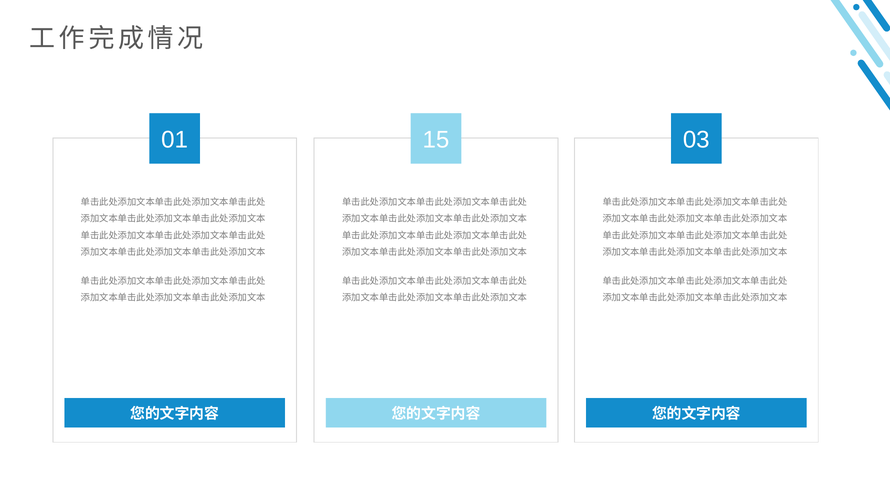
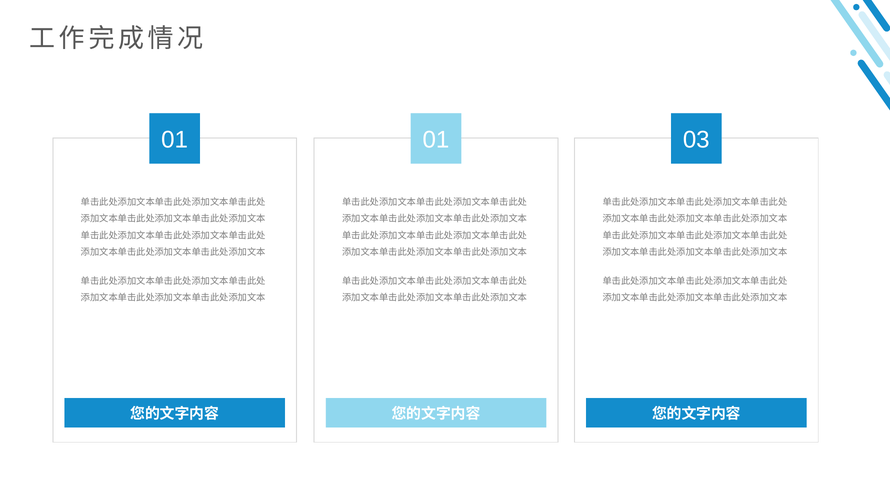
01 15: 15 -> 01
